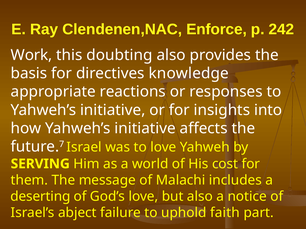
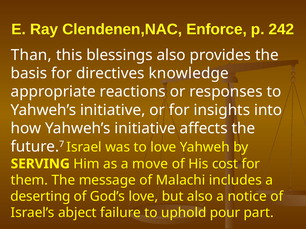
Work: Work -> Than
doubting: doubting -> blessings
world: world -> move
faith: faith -> pour
